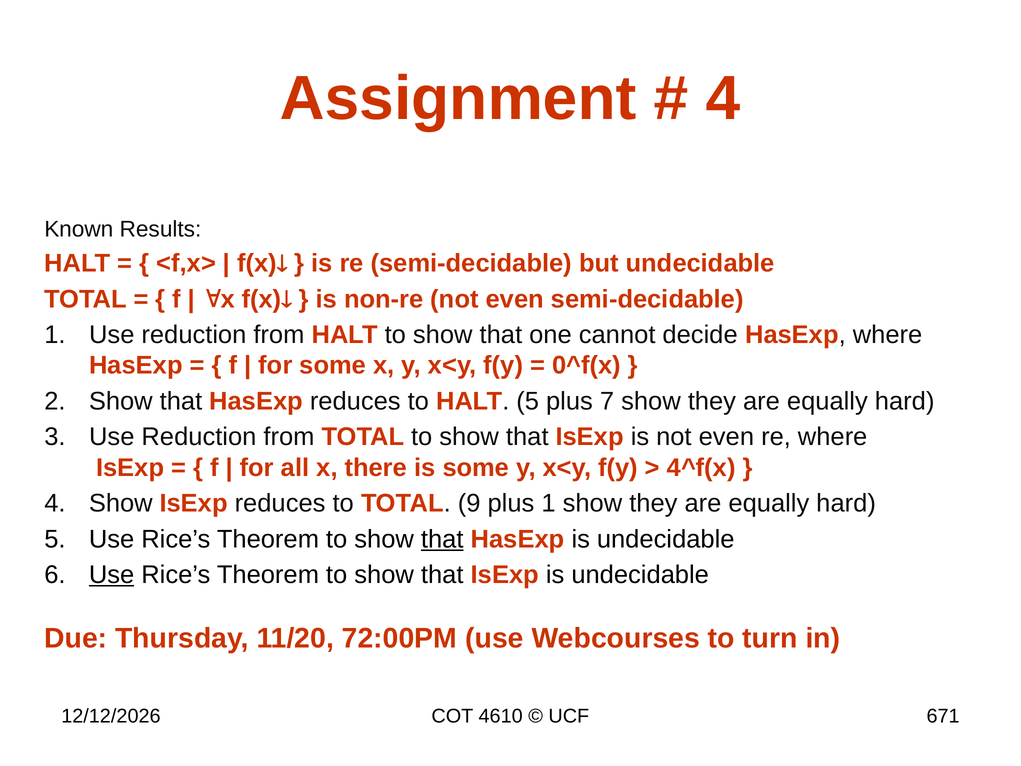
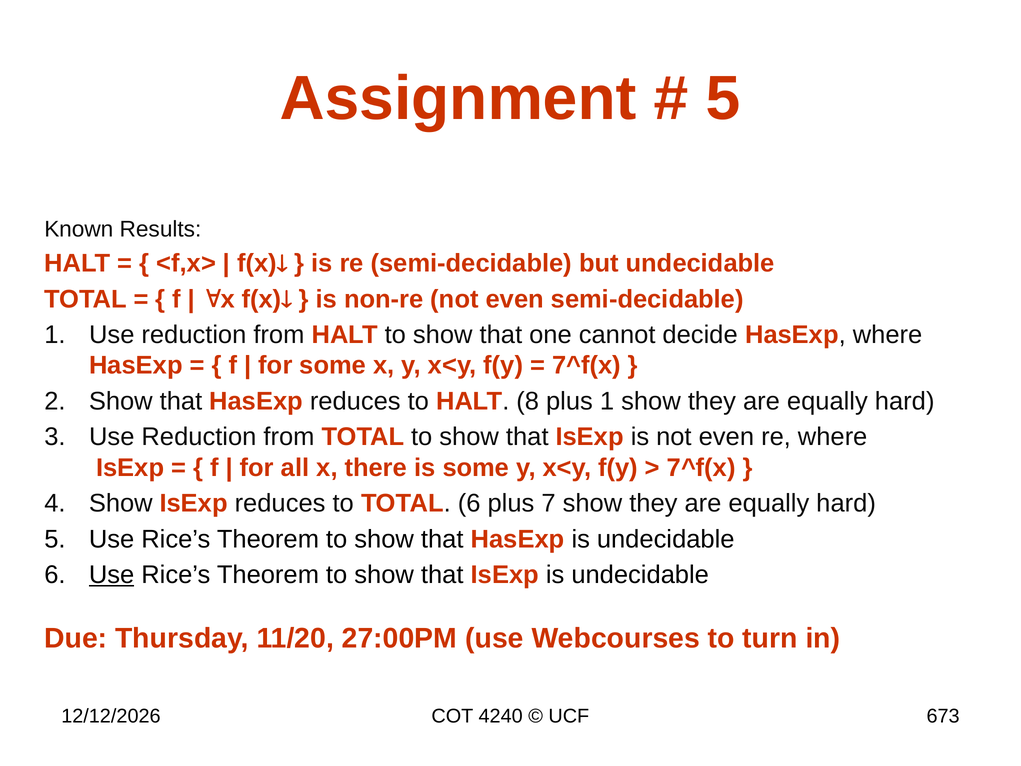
4 at (723, 99): 4 -> 5
0^f(x at (586, 365): 0^f(x -> 7^f(x
HALT 5: 5 -> 8
plus 7: 7 -> 1
4^f(x at (701, 467): 4^f(x -> 7^f(x
TOTAL 9: 9 -> 6
plus 1: 1 -> 7
that at (442, 539) underline: present -> none
72:00PM: 72:00PM -> 27:00PM
4610: 4610 -> 4240
671: 671 -> 673
